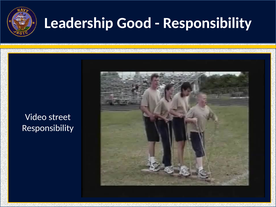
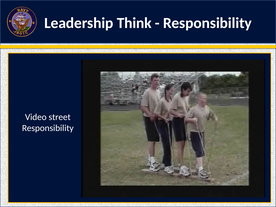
Good: Good -> Think
